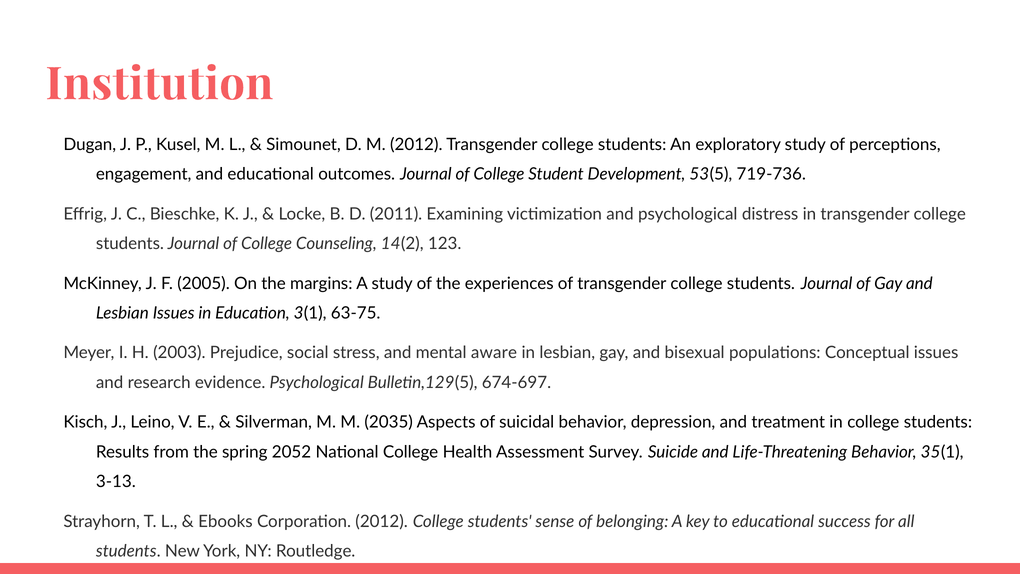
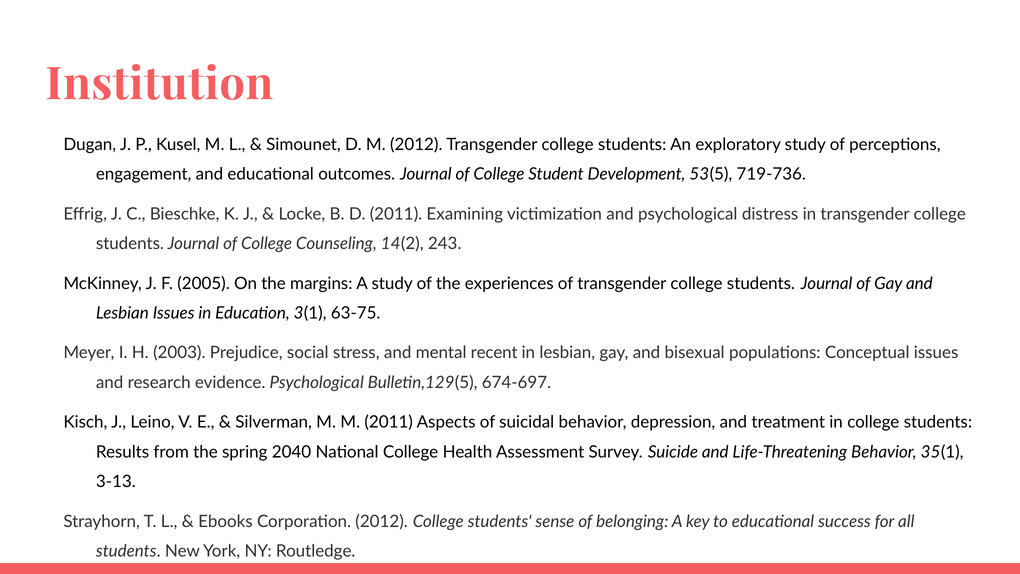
123: 123 -> 243
aware: aware -> recent
M 2035: 2035 -> 2011
2052: 2052 -> 2040
